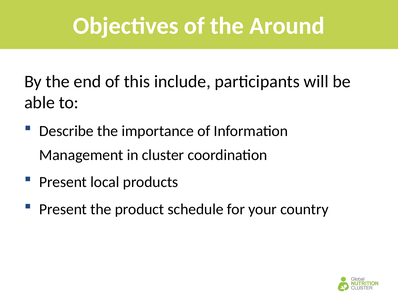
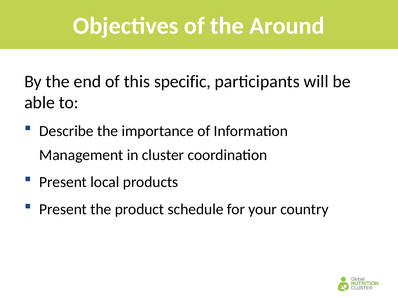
include: include -> specific
